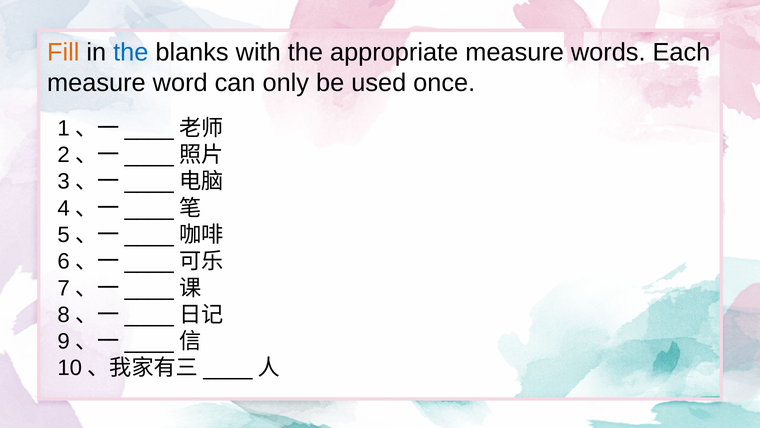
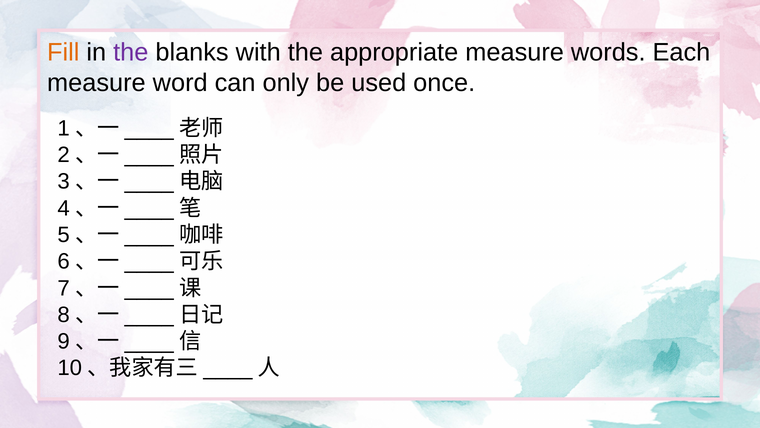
the at (131, 52) colour: blue -> purple
